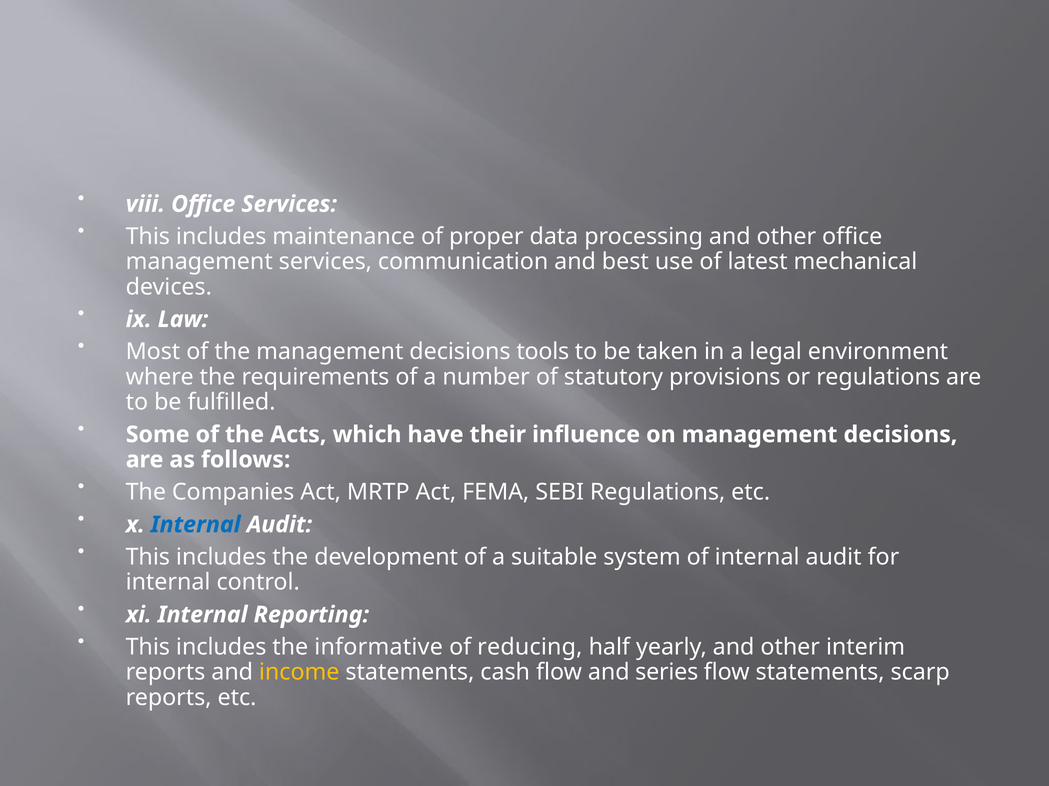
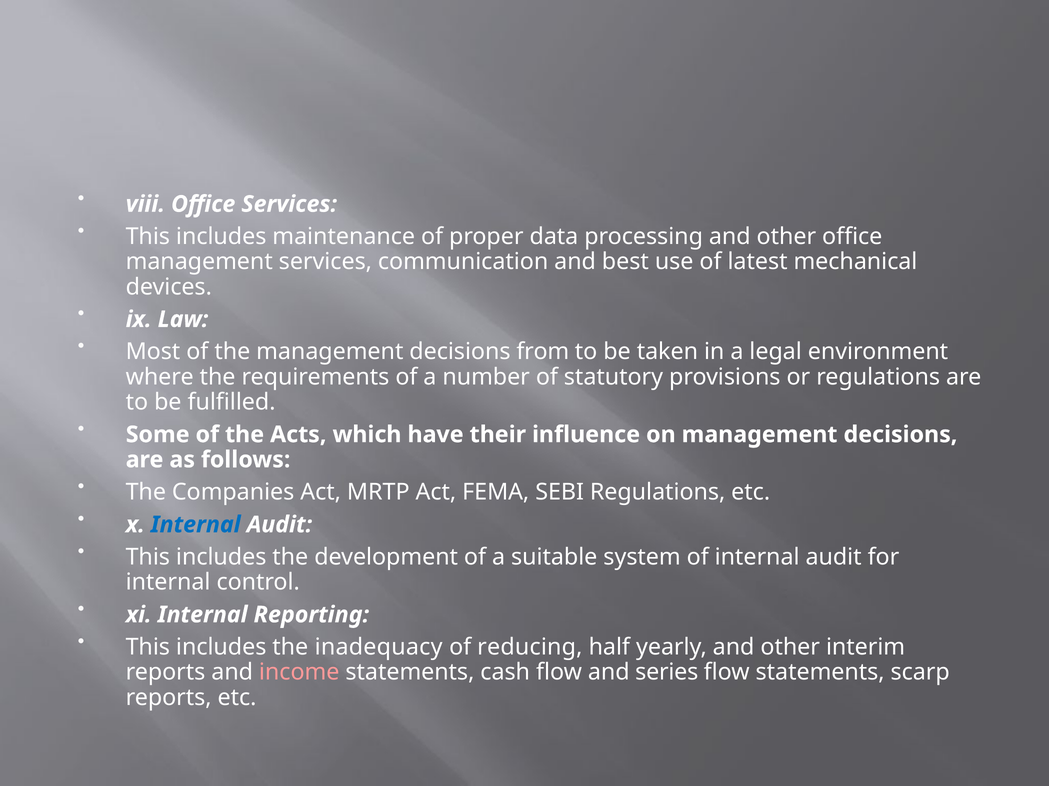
tools: tools -> from
informative: informative -> inadequacy
income colour: yellow -> pink
